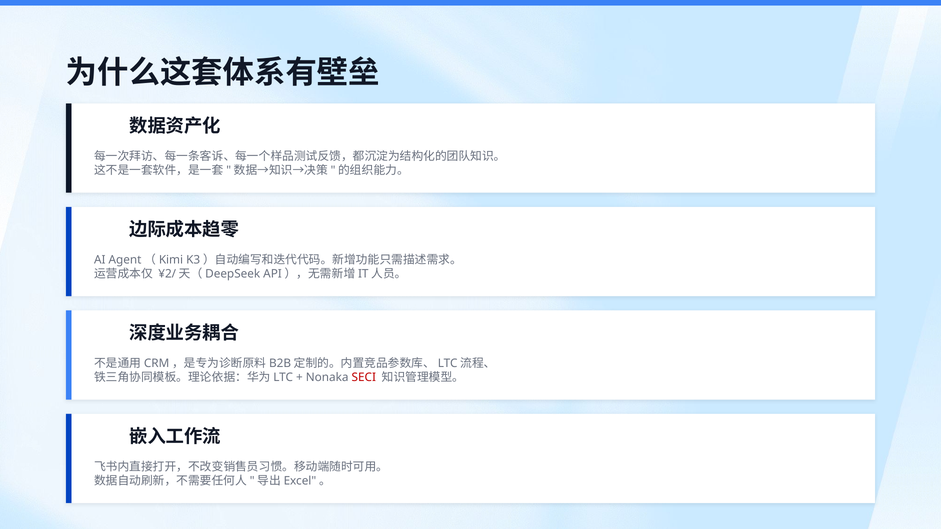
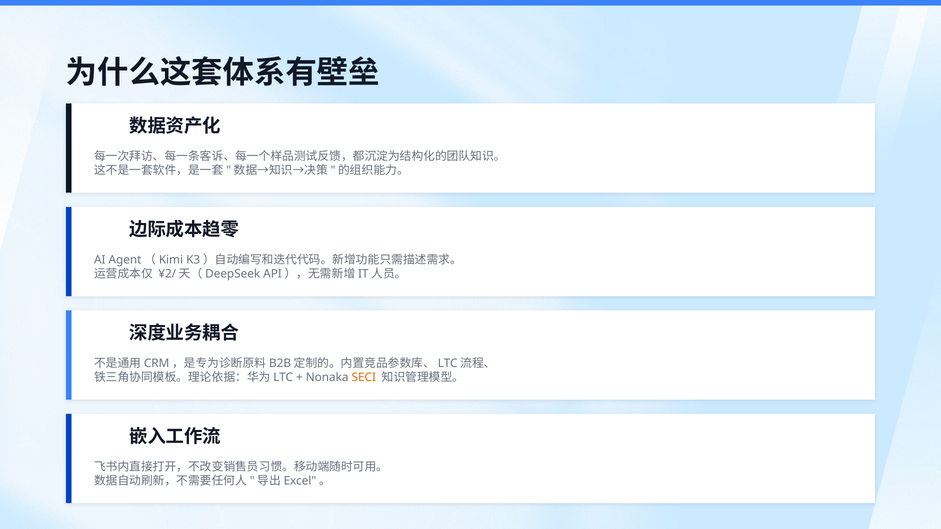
SECI colour: red -> orange
